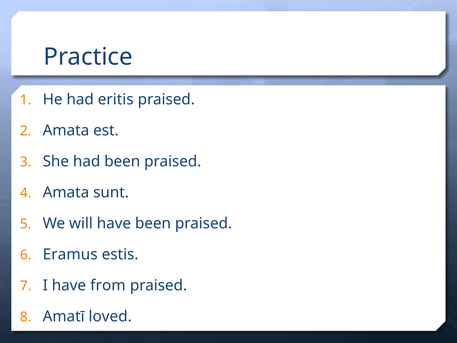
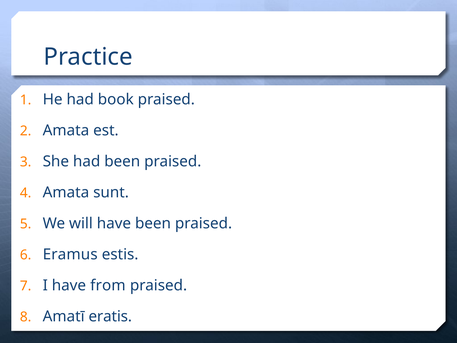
eritis: eritis -> book
loved: loved -> eratis
